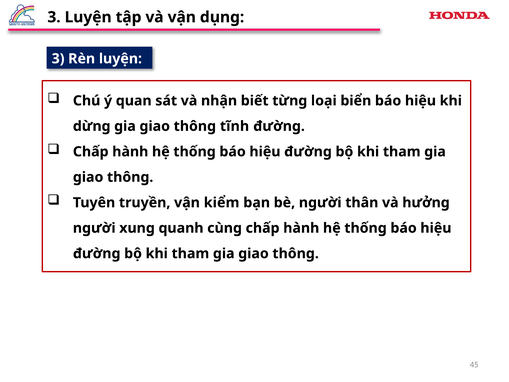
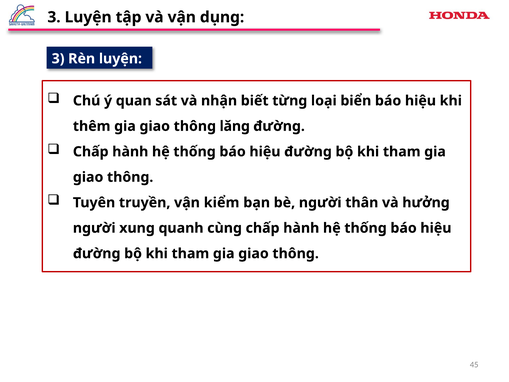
dừng: dừng -> thêm
tĩnh: tĩnh -> lăng
